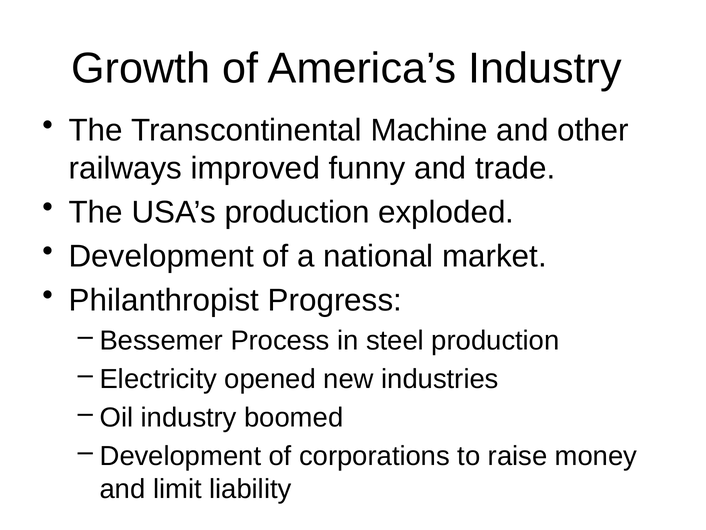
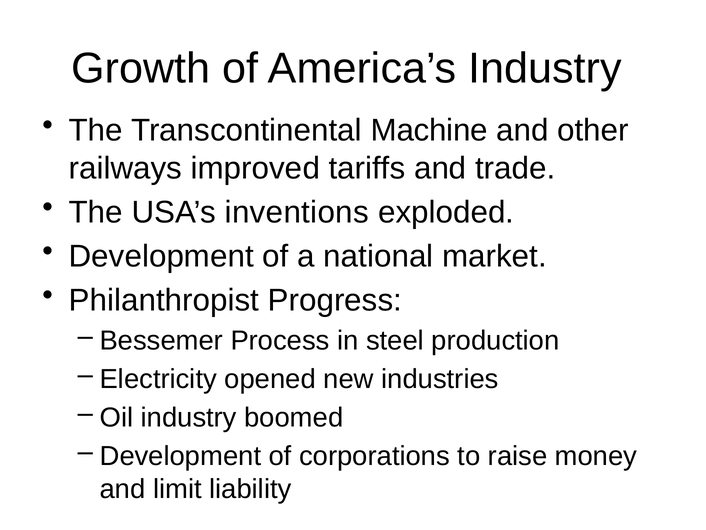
funny: funny -> tariffs
USA’s production: production -> inventions
